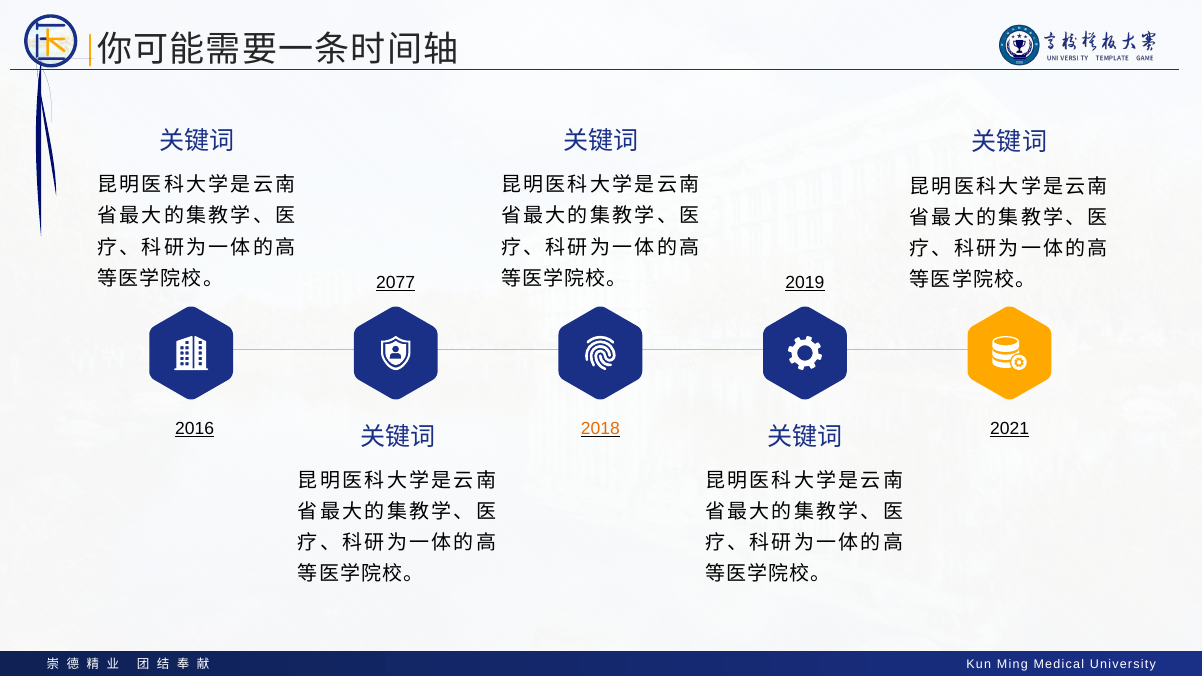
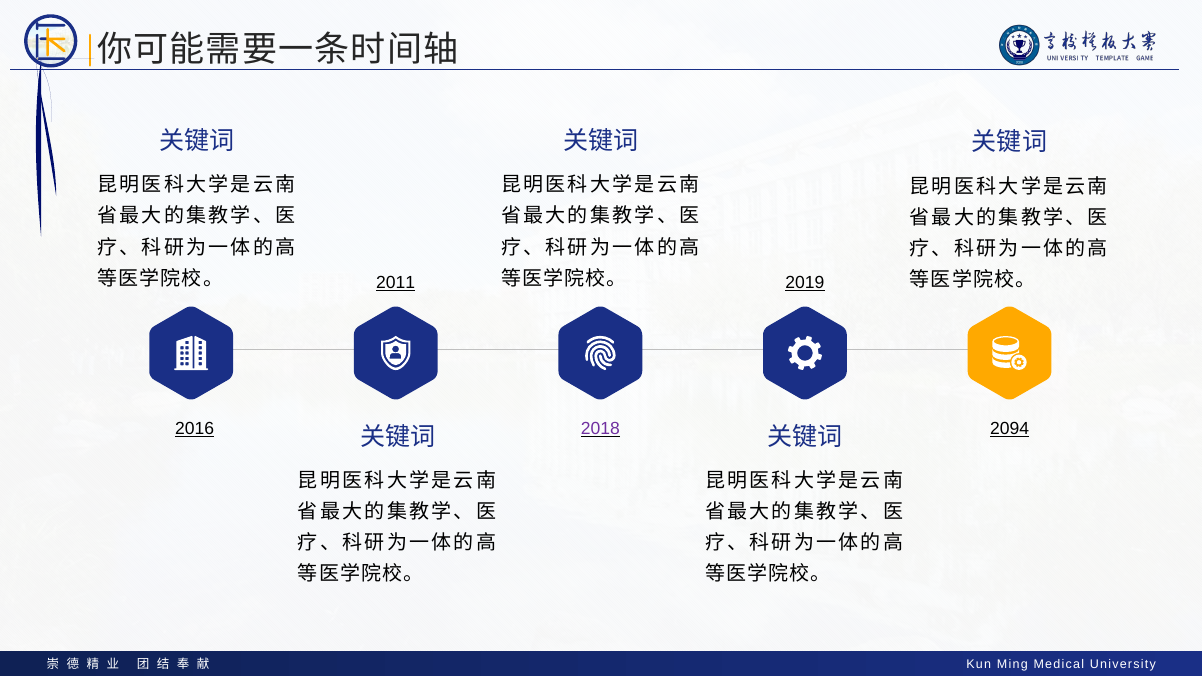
2077: 2077 -> 2011
2018 colour: orange -> purple
2021: 2021 -> 2094
